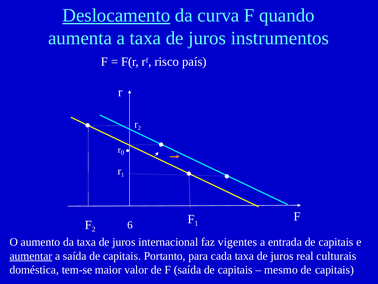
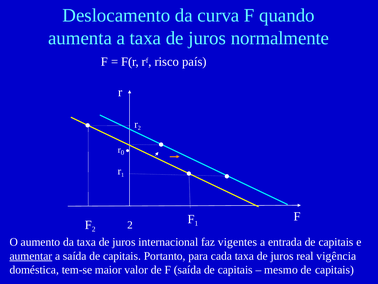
Deslocamento underline: present -> none
instrumentos: instrumentos -> normalmente
6 at (130, 225): 6 -> 2
culturais: culturais -> vigência
